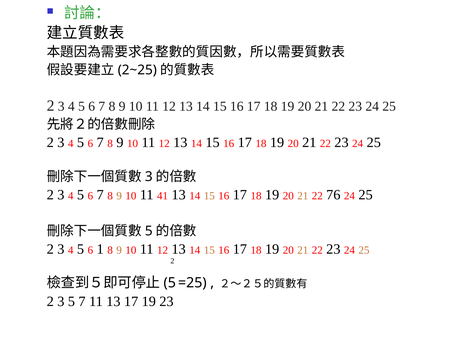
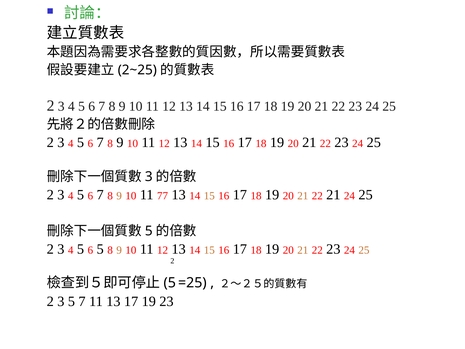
41: 41 -> 77
22 76: 76 -> 21
6 1: 1 -> 5
